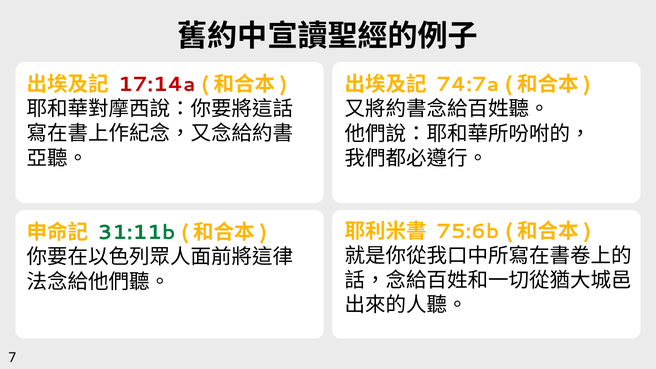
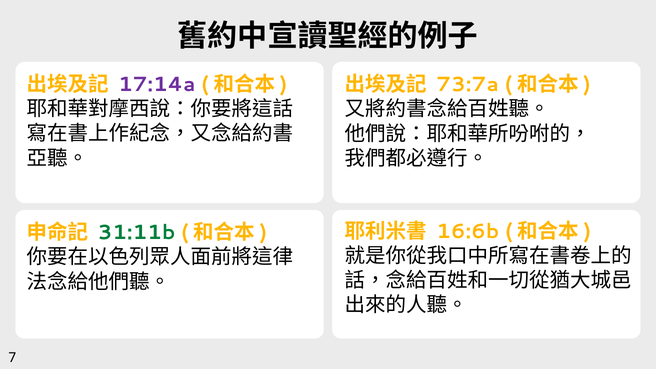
17:14a colour: red -> purple
74:7a: 74:7a -> 73:7a
75:6b: 75:6b -> 16:6b
